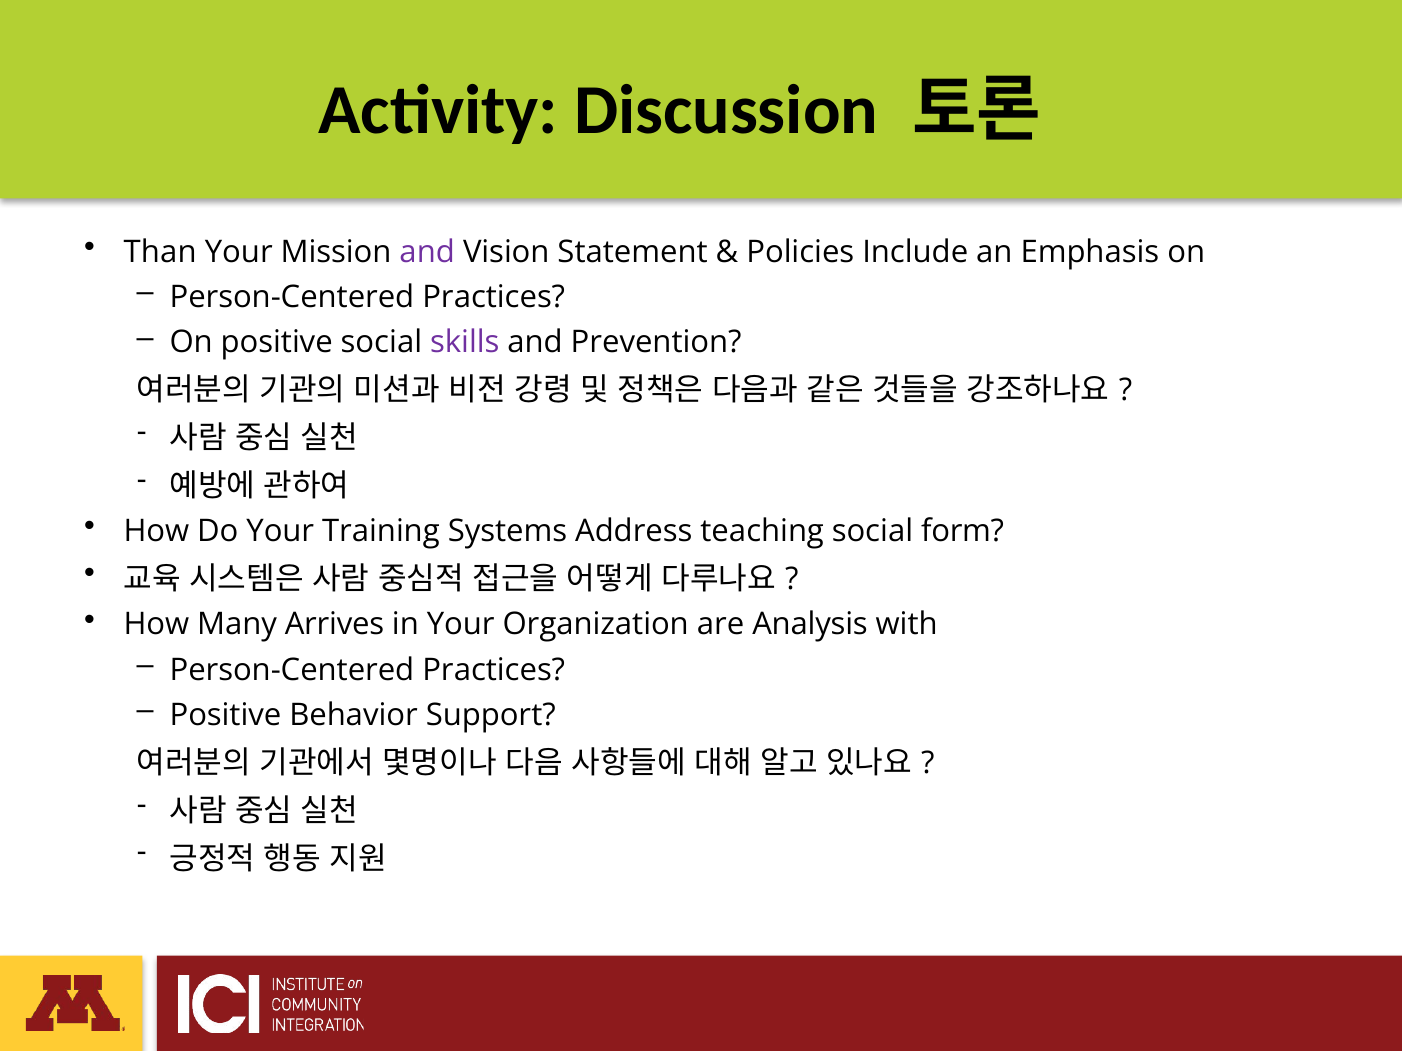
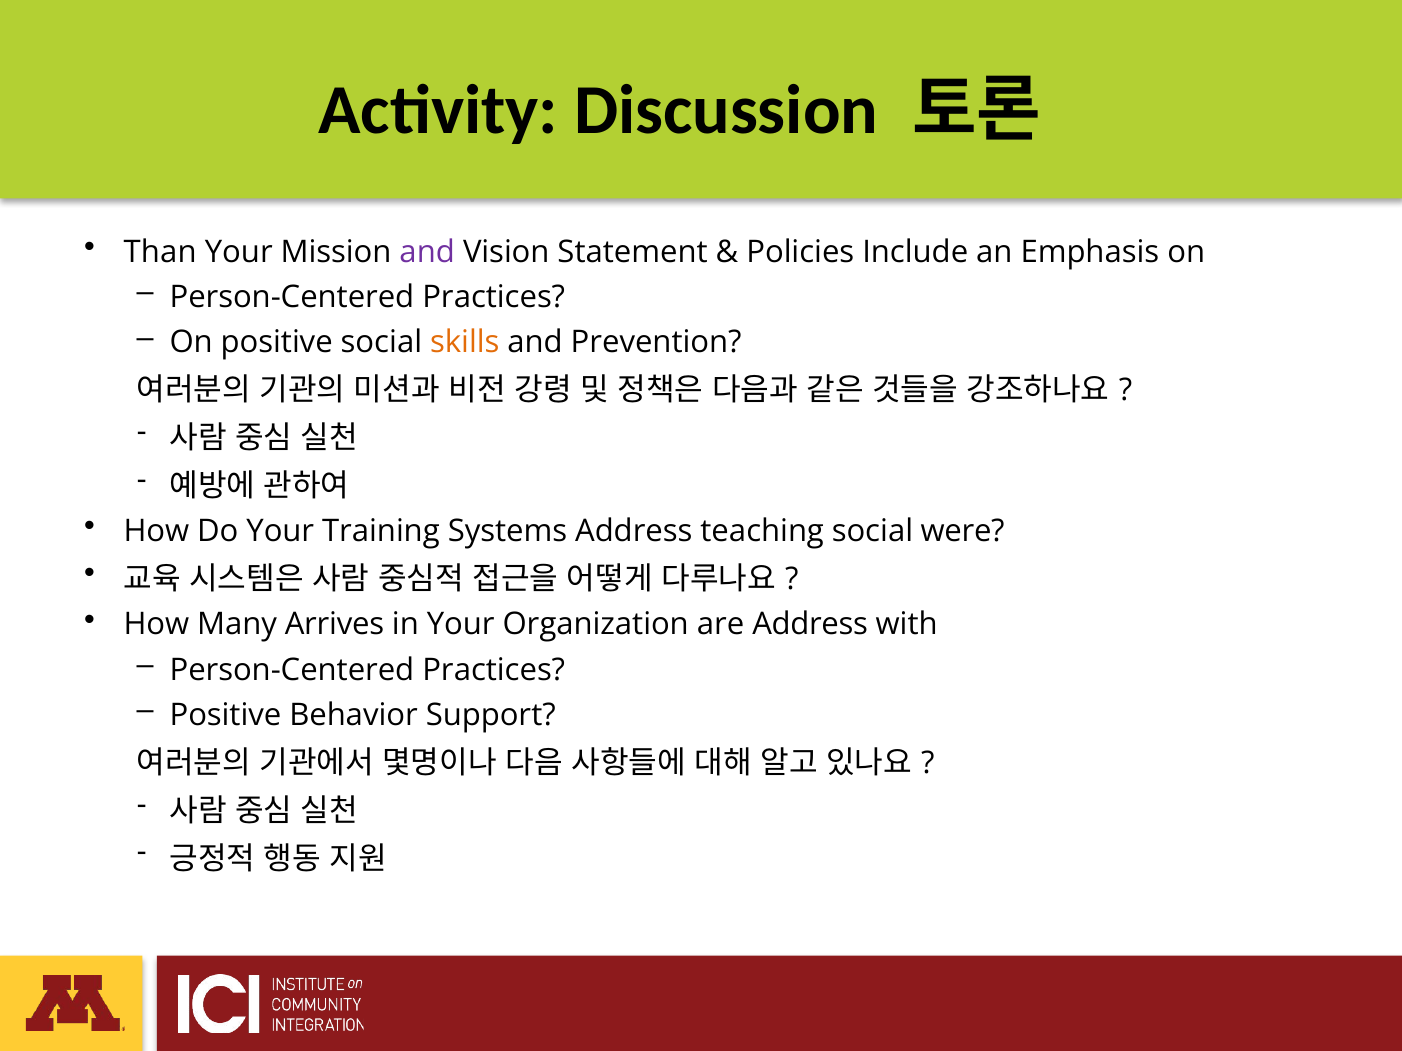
skills colour: purple -> orange
form: form -> were
are Analysis: Analysis -> Address
